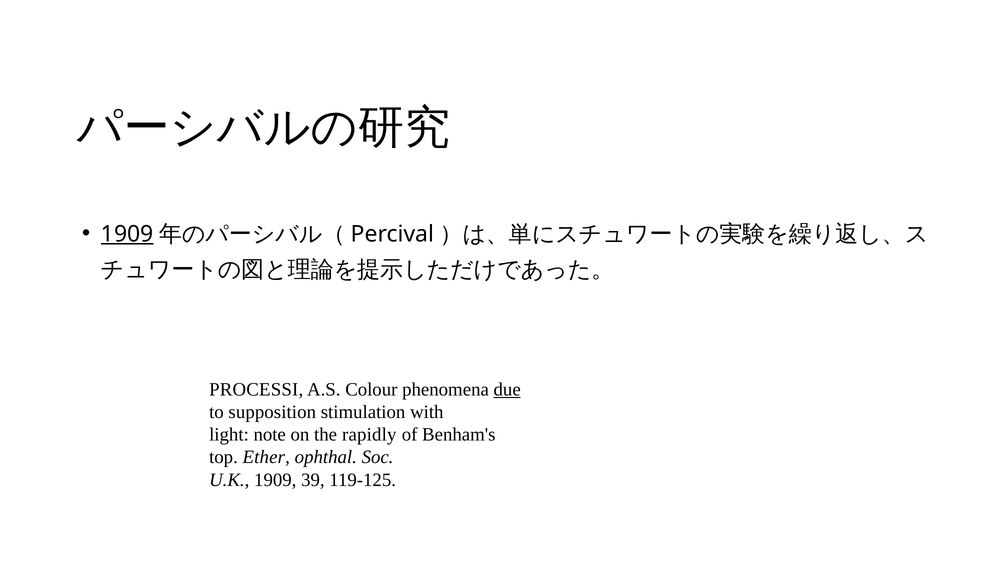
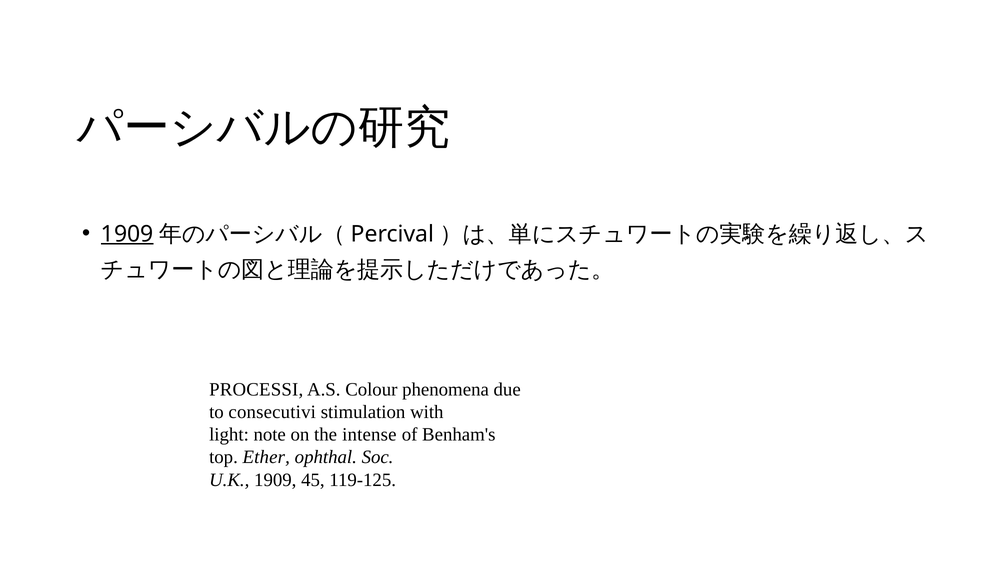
due underline: present -> none
supposition: supposition -> consecutivi
rapidly: rapidly -> intense
39: 39 -> 45
